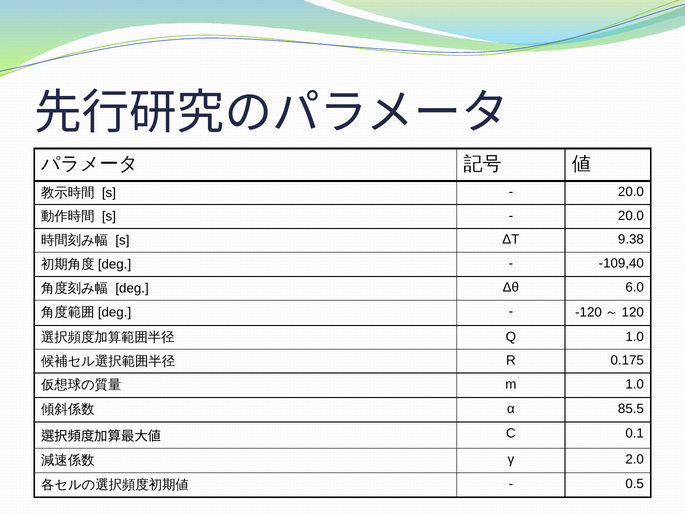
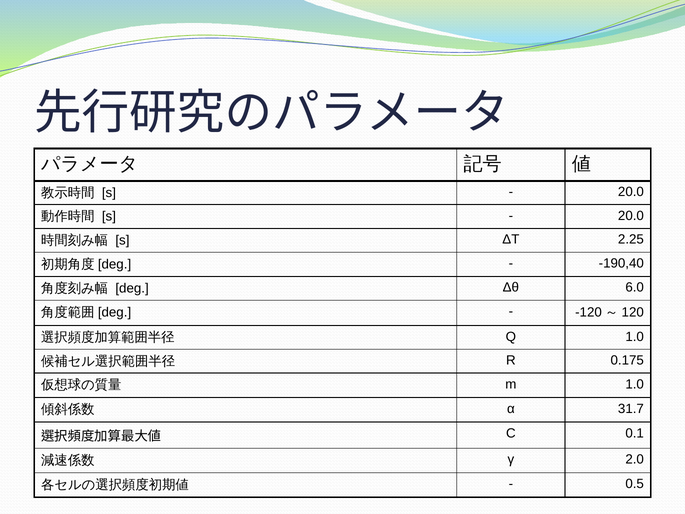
9.38: 9.38 -> 2.25
-109,40: -109,40 -> -190,40
85.5: 85.5 -> 31.7
